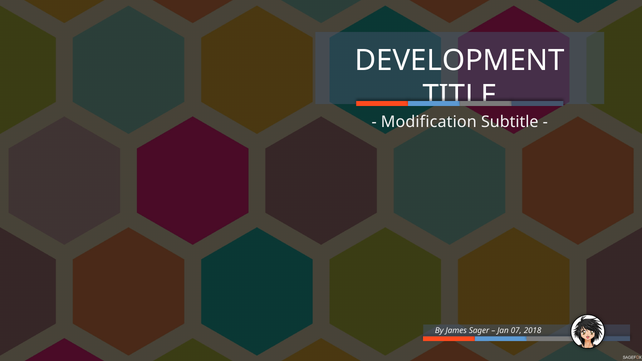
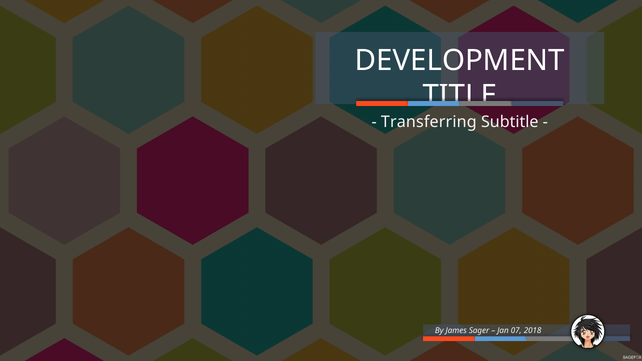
Modification: Modification -> Transferring
